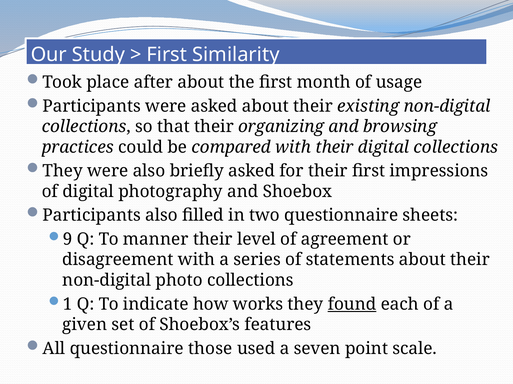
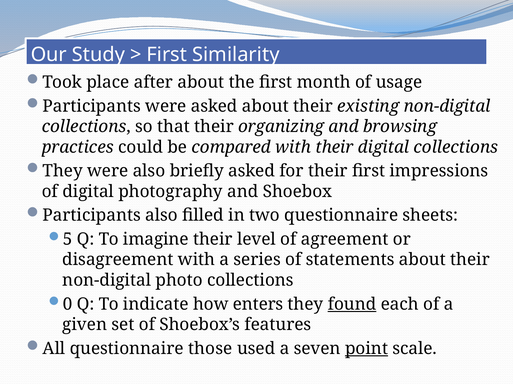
9: 9 -> 5
manner: manner -> imagine
1: 1 -> 0
works: works -> enters
point underline: none -> present
